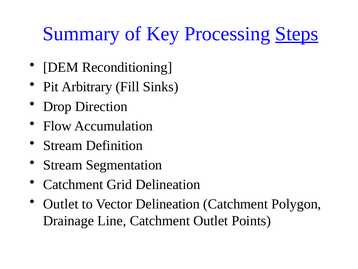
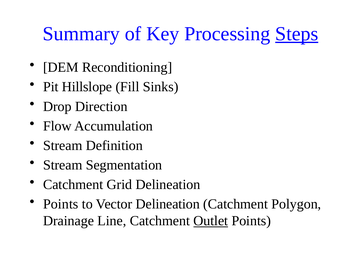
Arbitrary: Arbitrary -> Hillslope
Outlet at (61, 204): Outlet -> Points
Outlet at (211, 220) underline: none -> present
